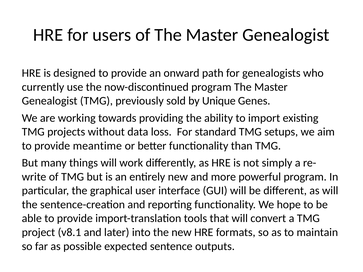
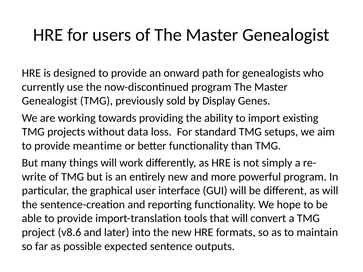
Unique: Unique -> Display
v8.1: v8.1 -> v8.6
